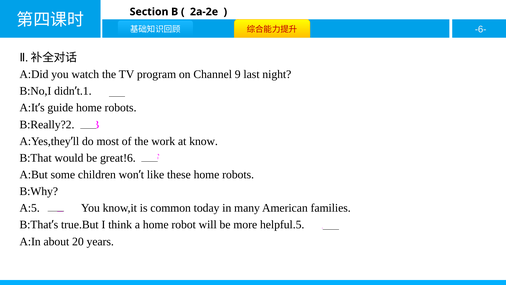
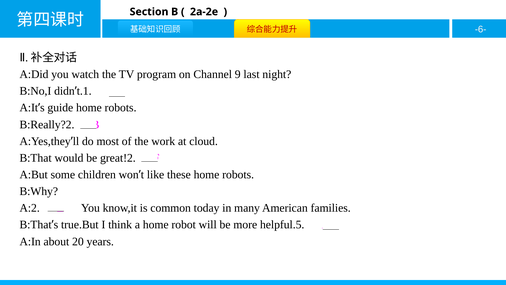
know: know -> cloud
great!6: great!6 -> great!2
A:5: A:5 -> A:2
